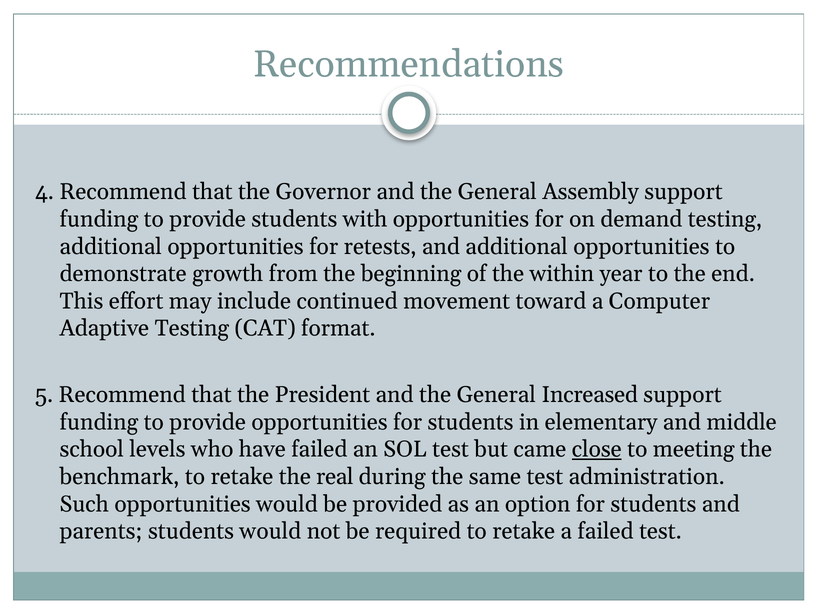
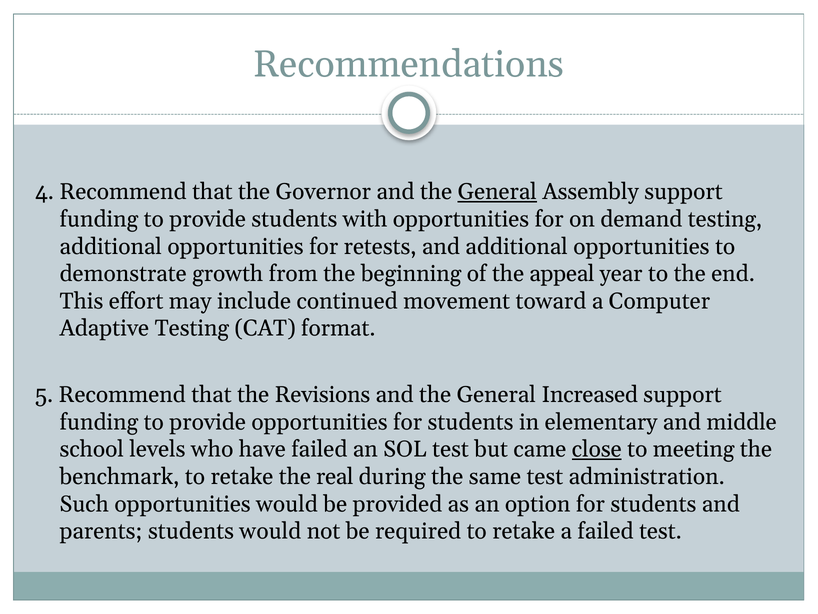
General at (497, 192) underline: none -> present
within: within -> appeal
President: President -> Revisions
